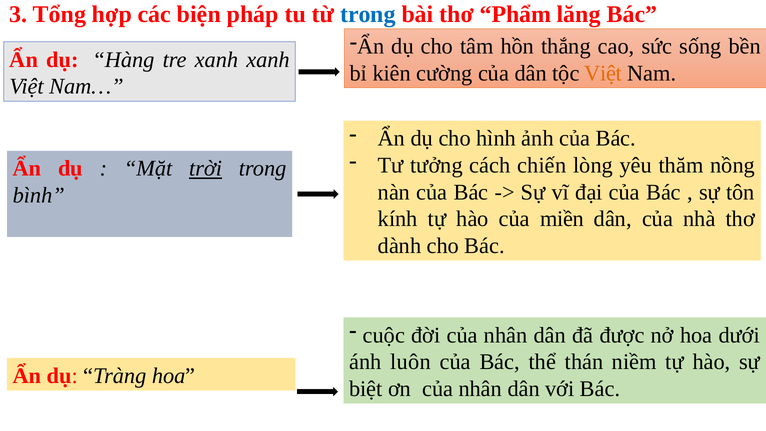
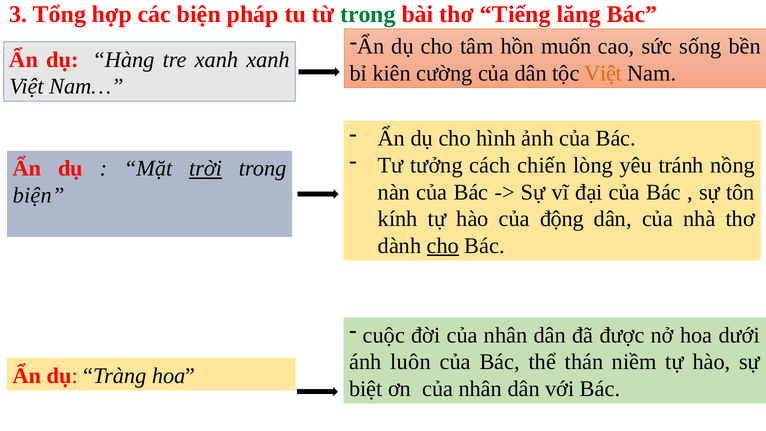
trong at (368, 14) colour: blue -> green
Phẩm: Phẩm -> Tiếng
thắng: thắng -> muốn
thăm: thăm -> tránh
bình at (39, 195): bình -> biện
miền: miền -> động
cho at (443, 246) underline: none -> present
